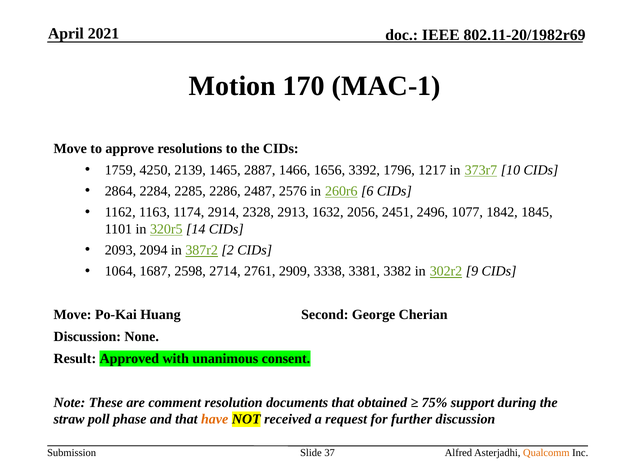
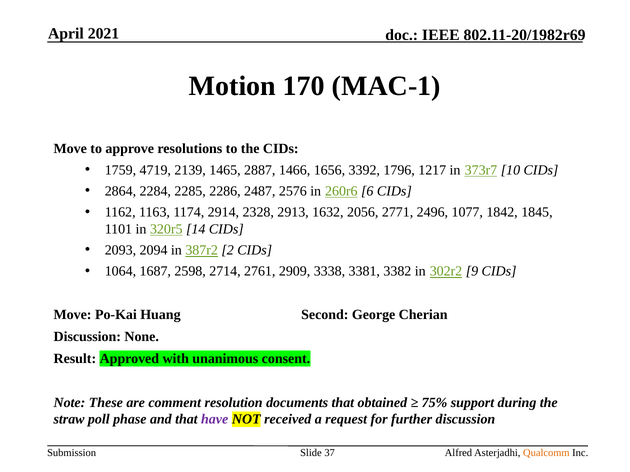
4250: 4250 -> 4719
2451: 2451 -> 2771
have colour: orange -> purple
